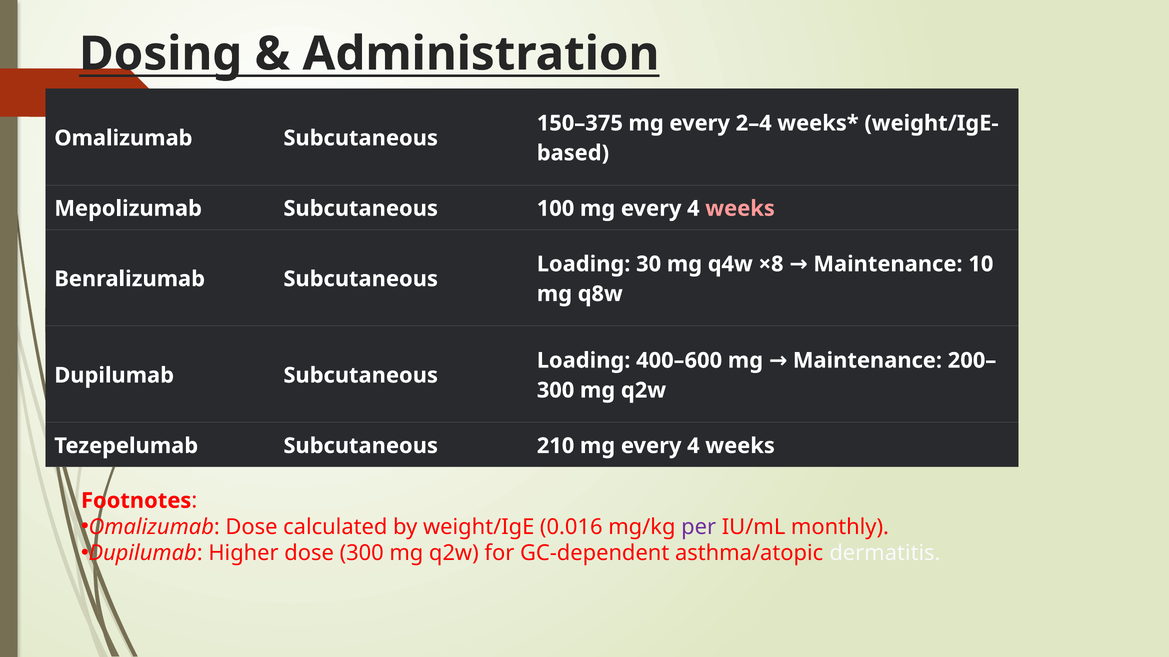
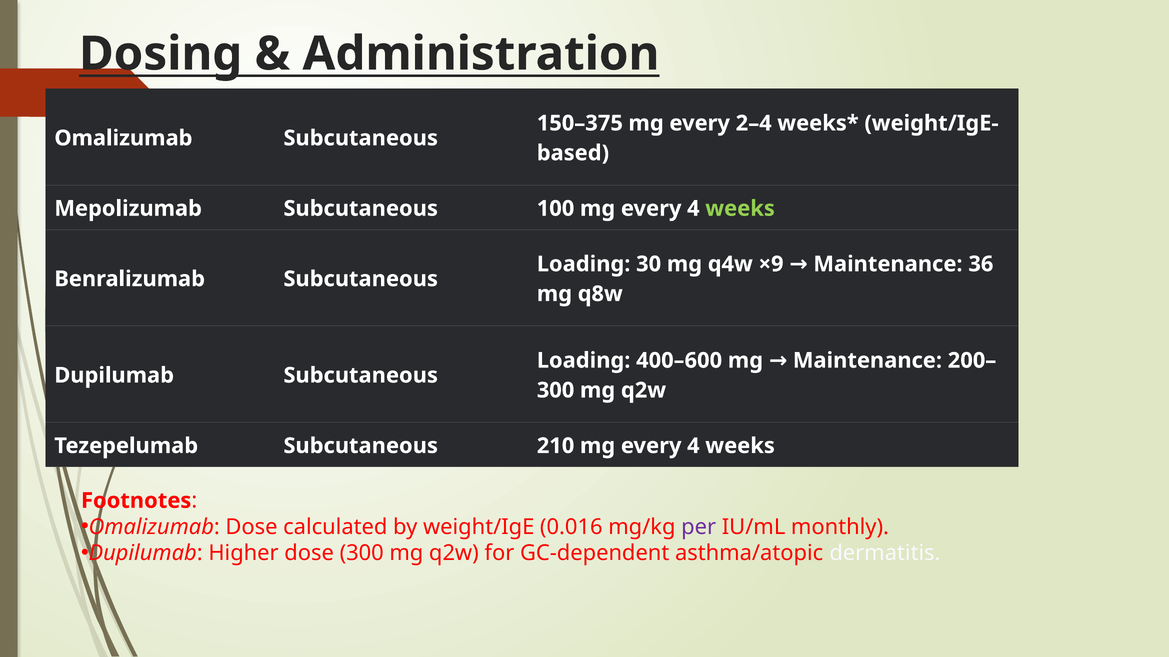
weeks at (740, 209) colour: pink -> light green
×8: ×8 -> ×9
10: 10 -> 36
